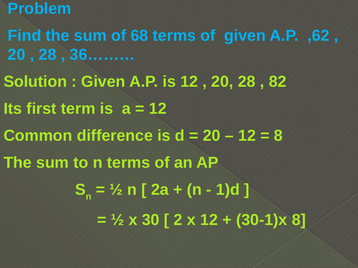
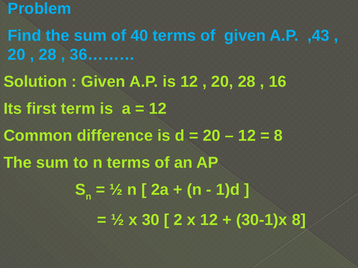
68: 68 -> 40
,62: ,62 -> ,43
82: 82 -> 16
